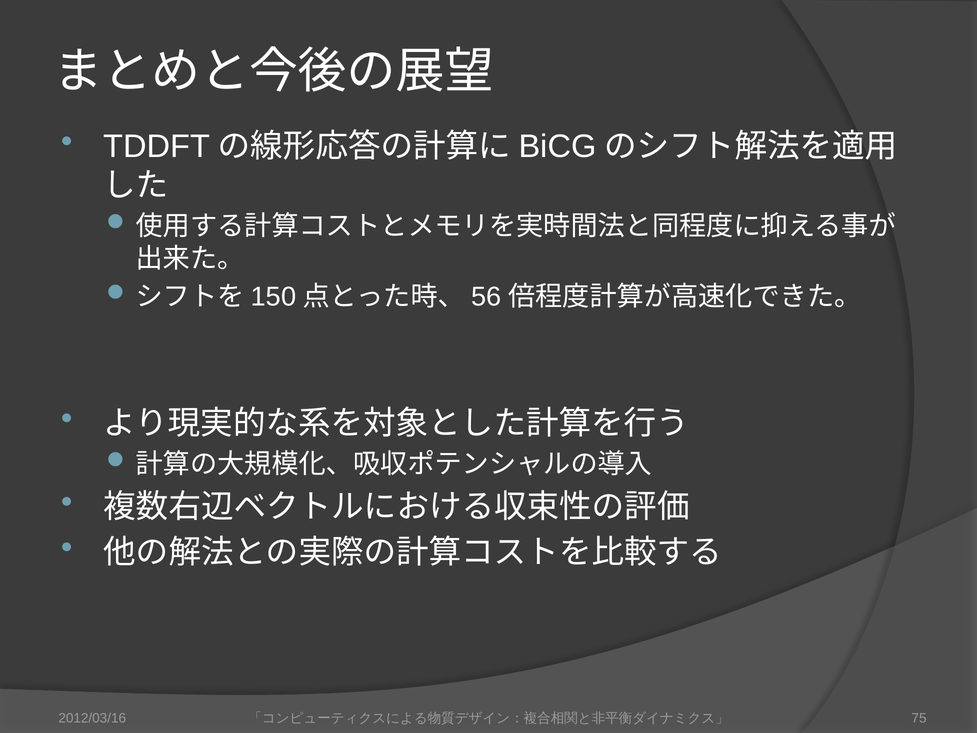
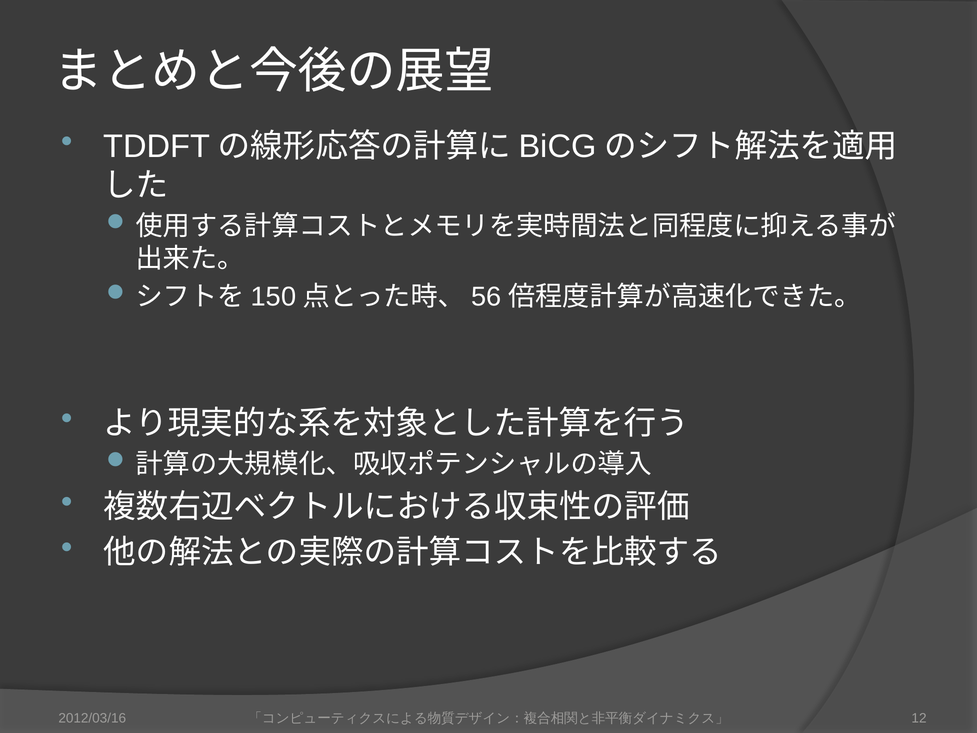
75: 75 -> 12
